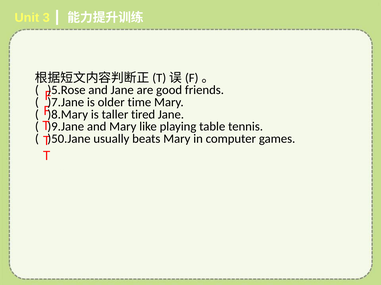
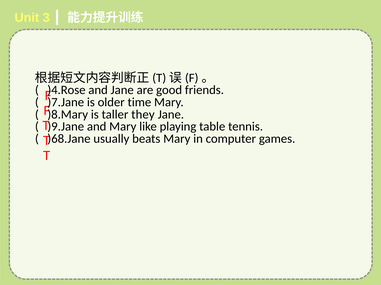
)5.Rose: )5.Rose -> )4.Rose
tired: tired -> they
)50.Jane: )50.Jane -> )68.Jane
